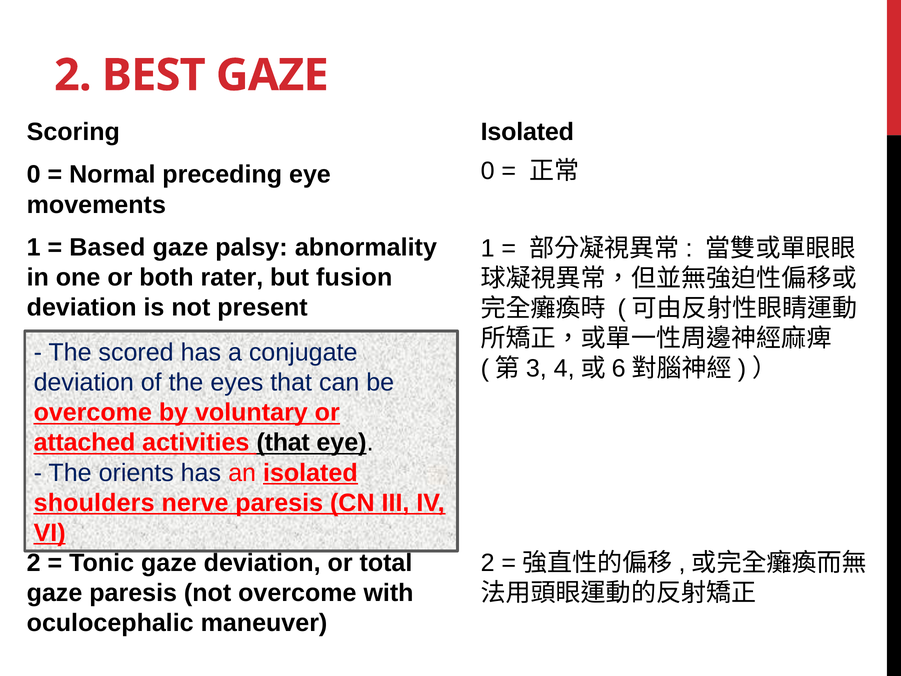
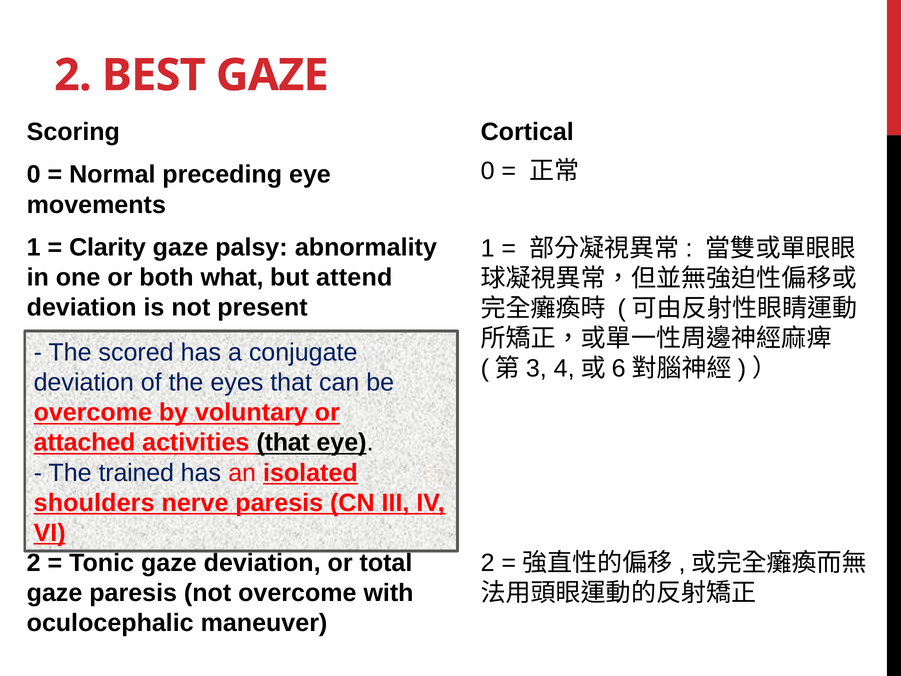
Isolated at (527, 132): Isolated -> Cortical
Based: Based -> Clarity
rater: rater -> what
fusion: fusion -> attend
orients: orients -> trained
